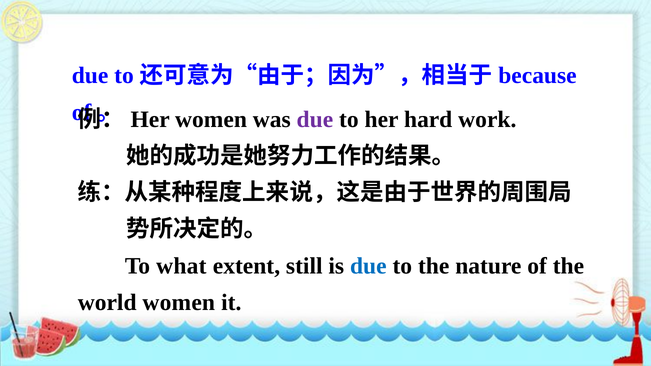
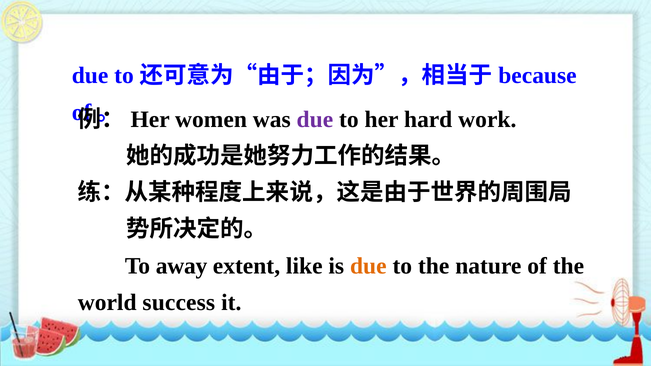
what: what -> away
still: still -> like
due at (368, 266) colour: blue -> orange
world women: women -> success
